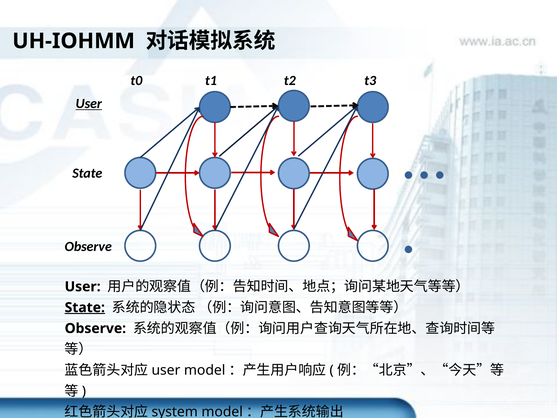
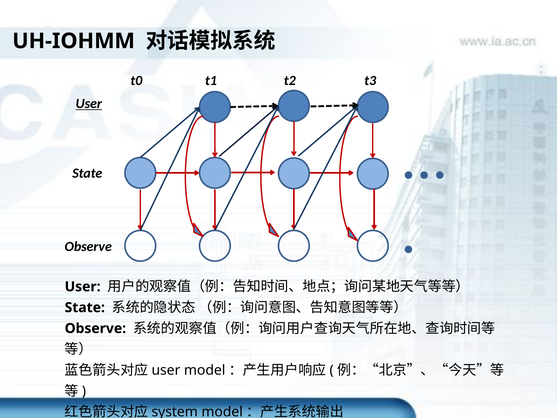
State at (85, 307) underline: present -> none
